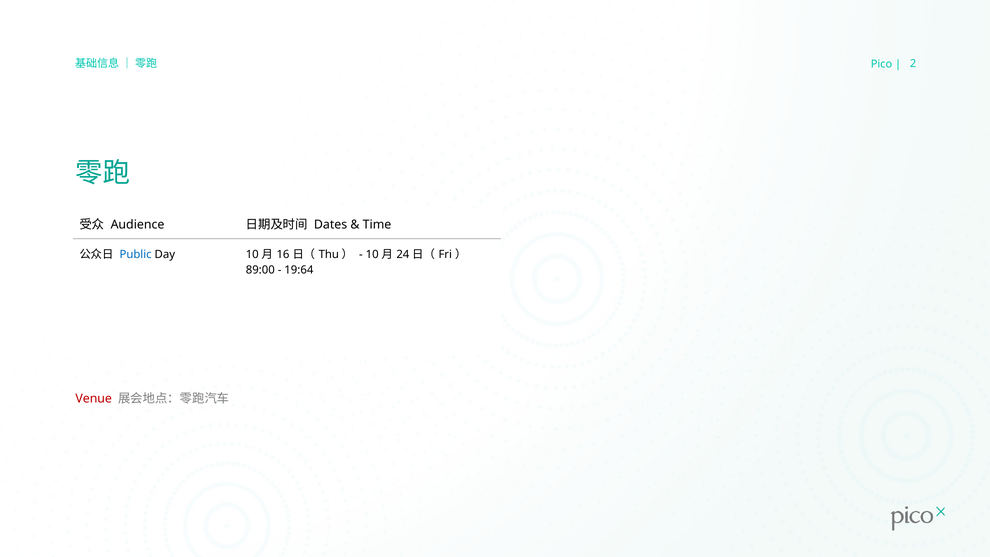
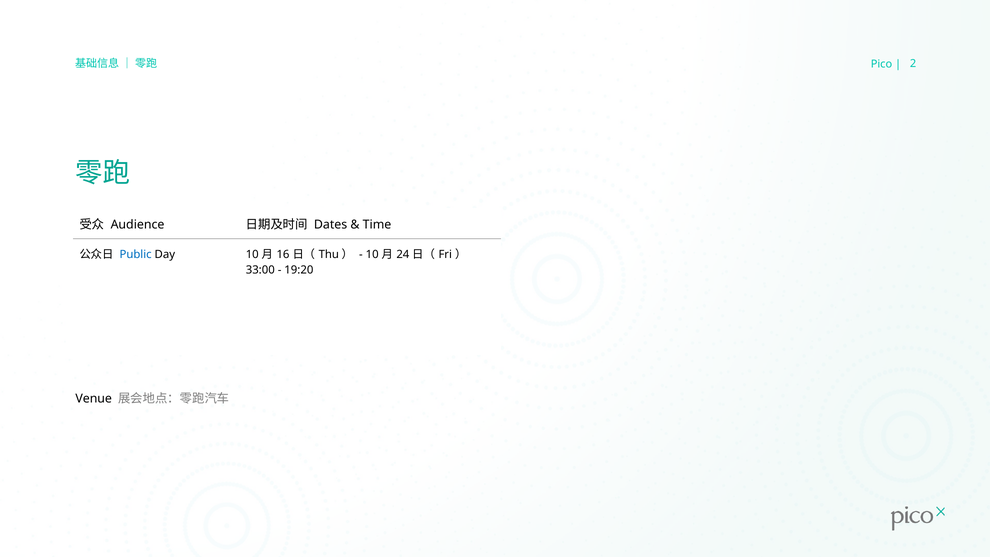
89:00: 89:00 -> 33:00
19:64: 19:64 -> 19:20
Venue colour: red -> black
